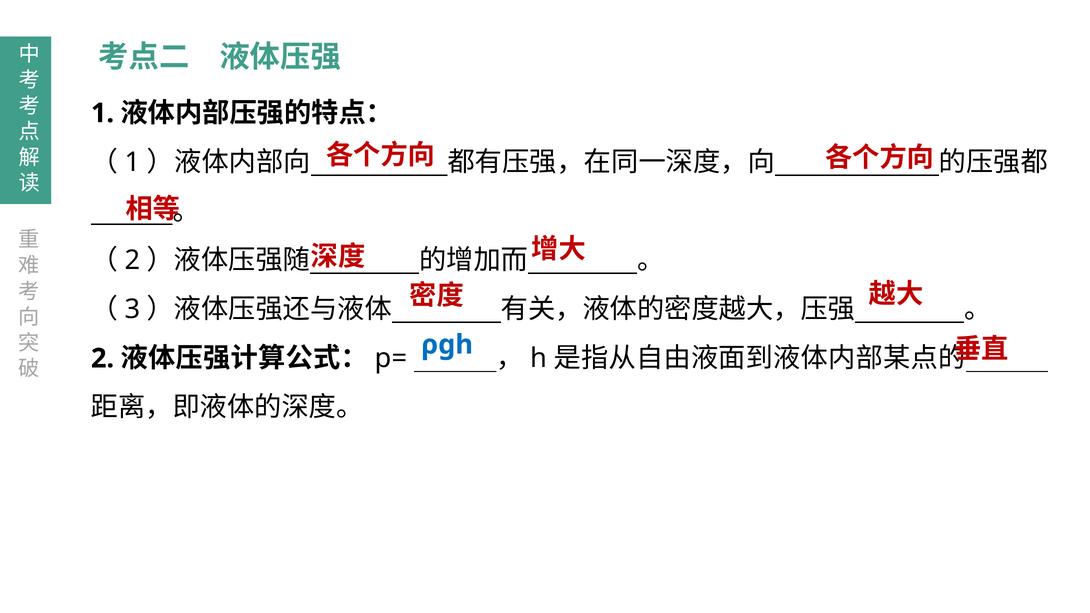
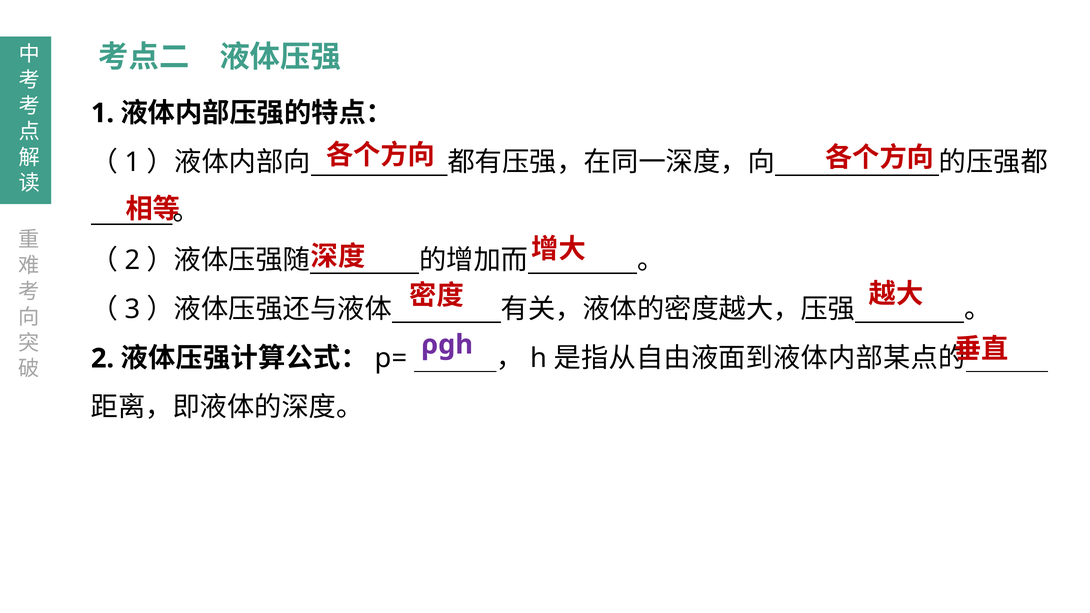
ρgh colour: blue -> purple
